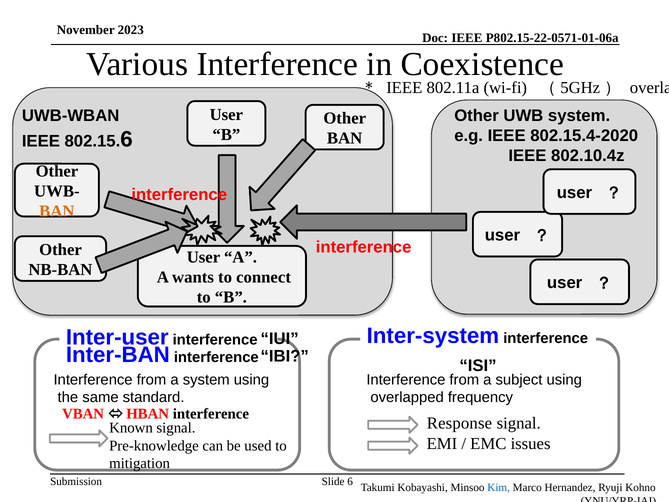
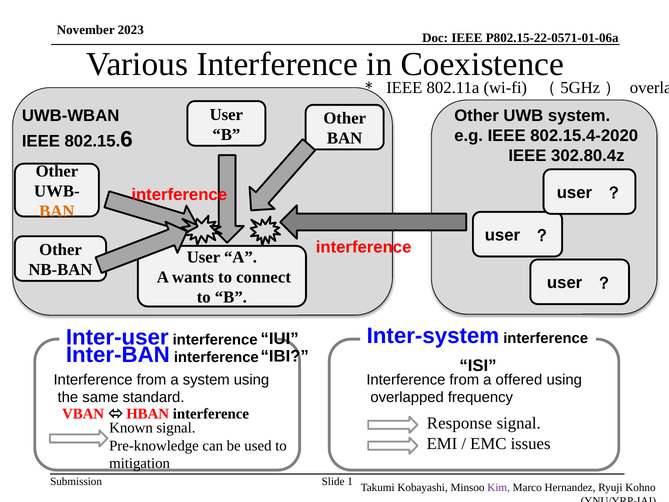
802.10.4z: 802.10.4z -> 302.80.4z
subject: subject -> offered
Slide 6: 6 -> 1
Kim colour: blue -> purple
